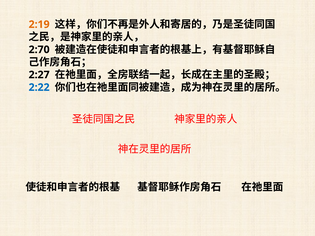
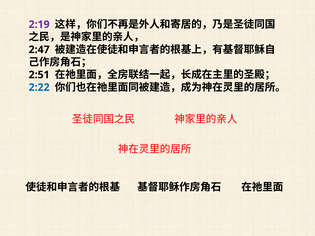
2:19 colour: orange -> purple
2:70: 2:70 -> 2:47
2:27: 2:27 -> 2:51
